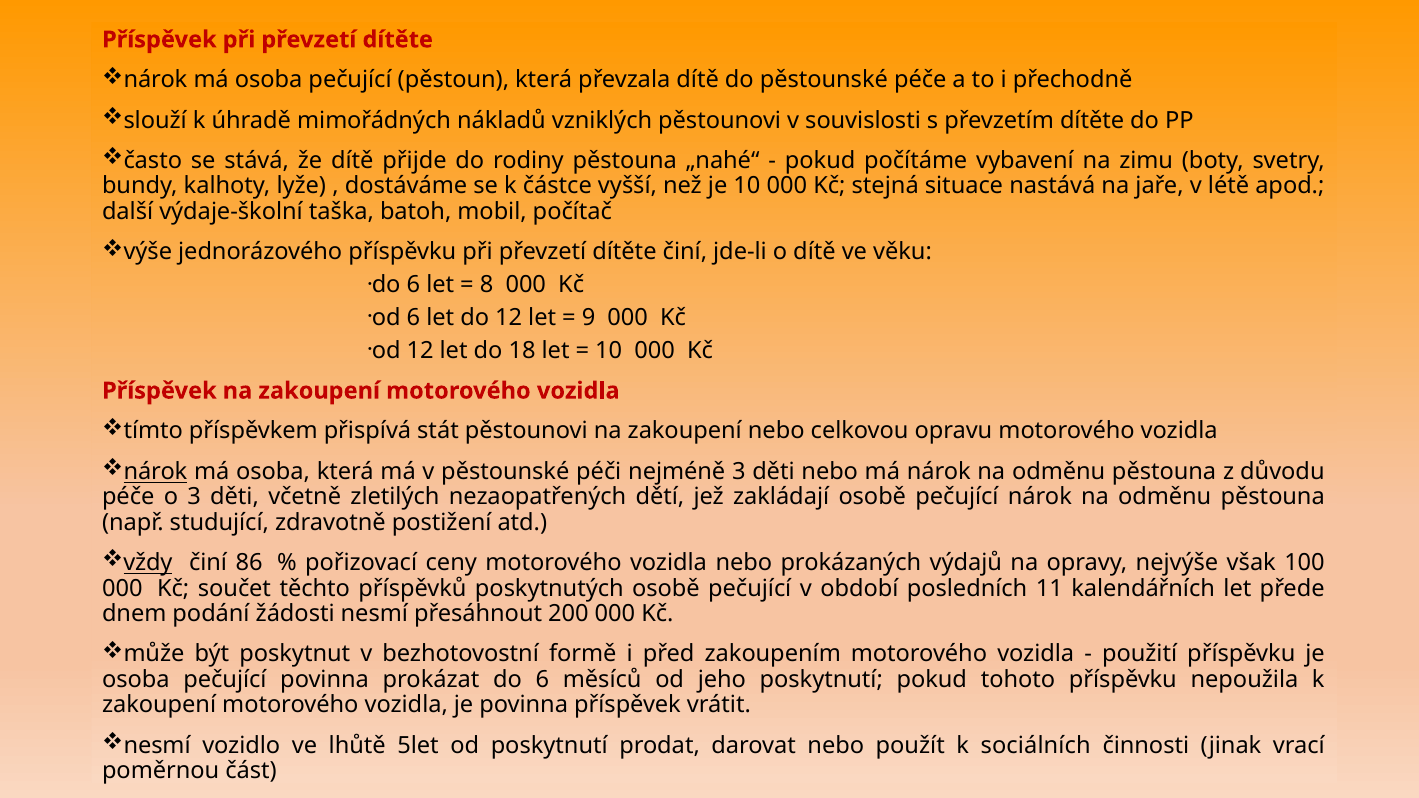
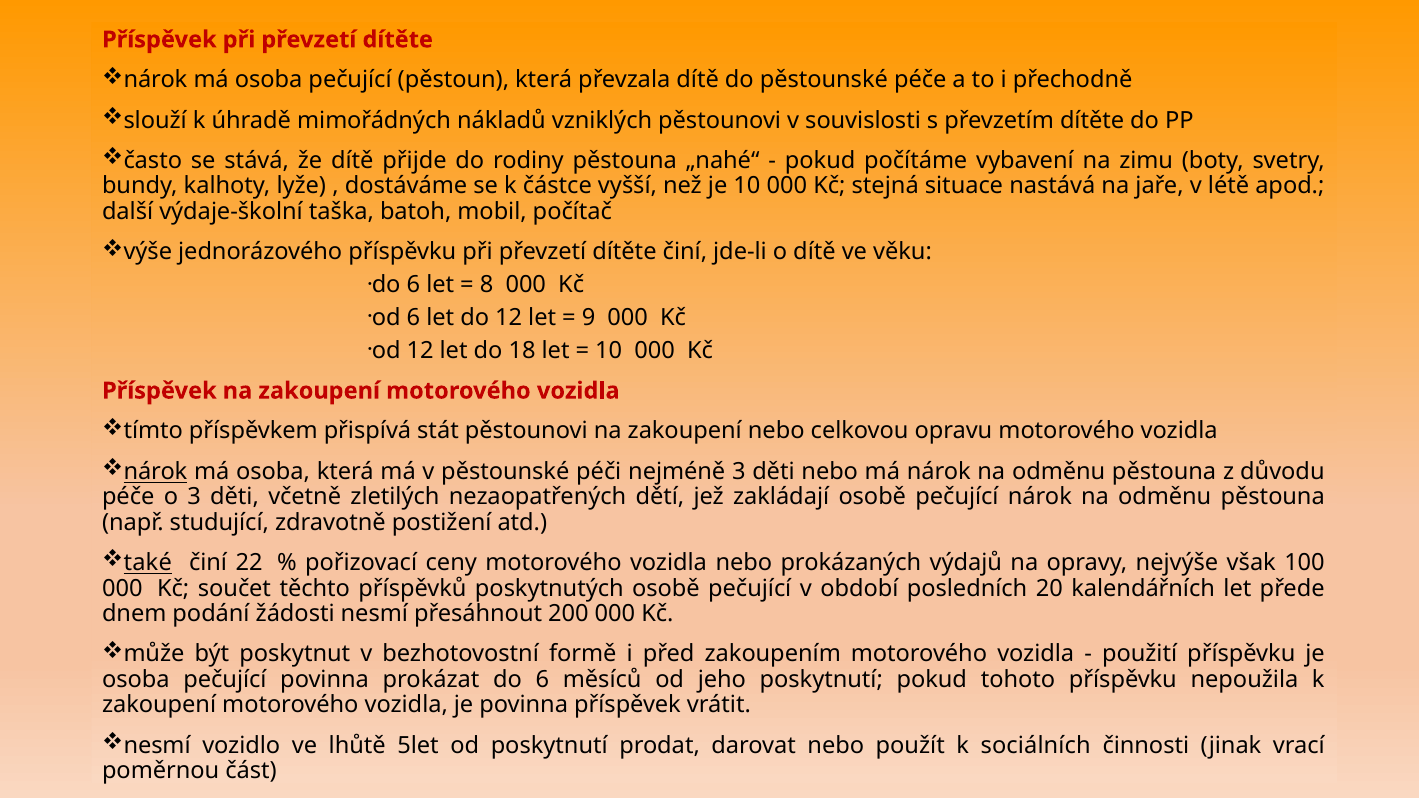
vždy: vždy -> také
86: 86 -> 22
11: 11 -> 20
